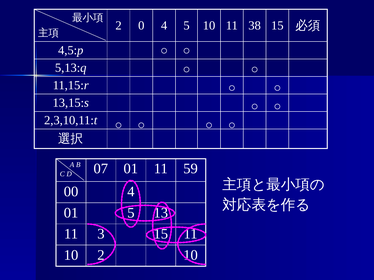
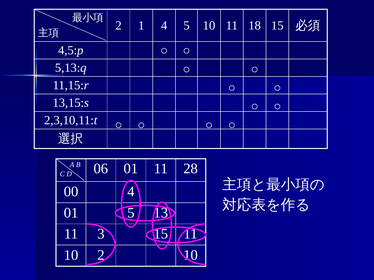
0: 0 -> 1
38: 38 -> 18
07: 07 -> 06
59: 59 -> 28
